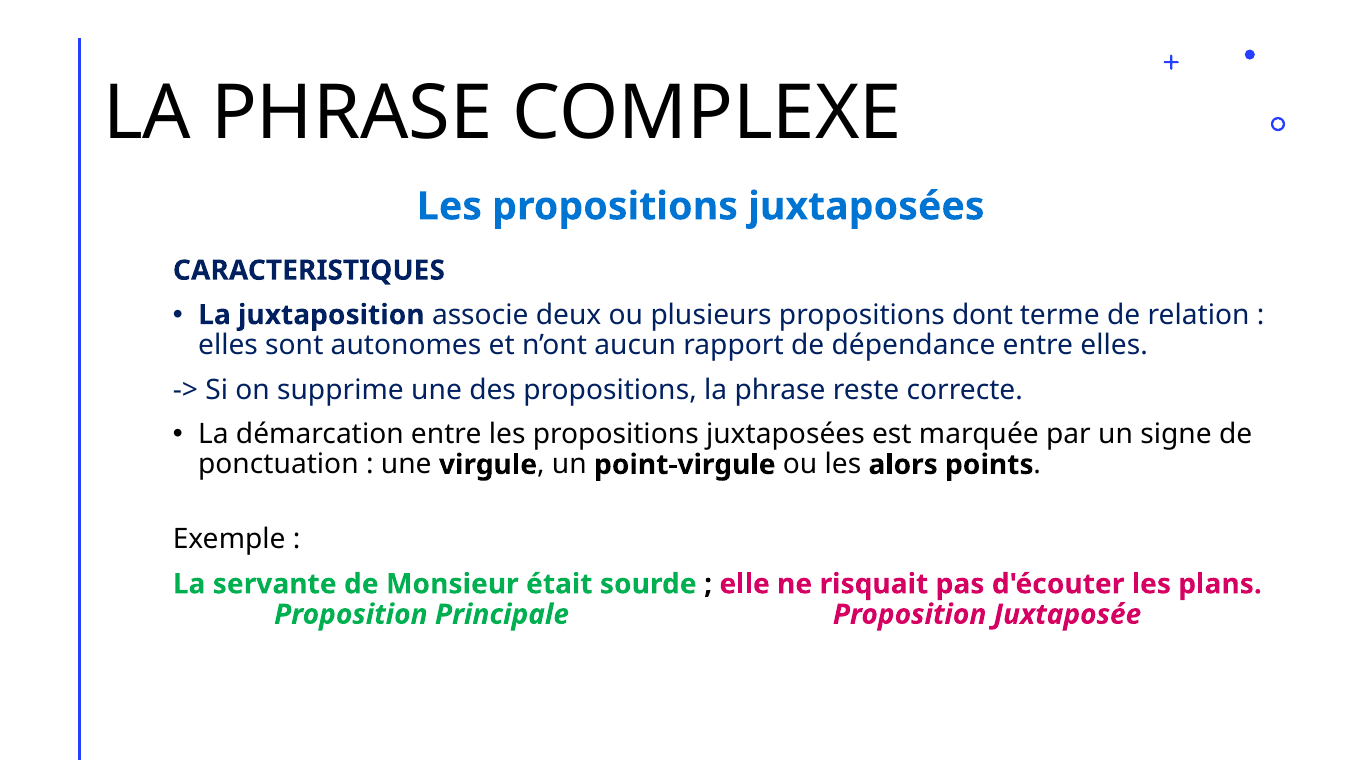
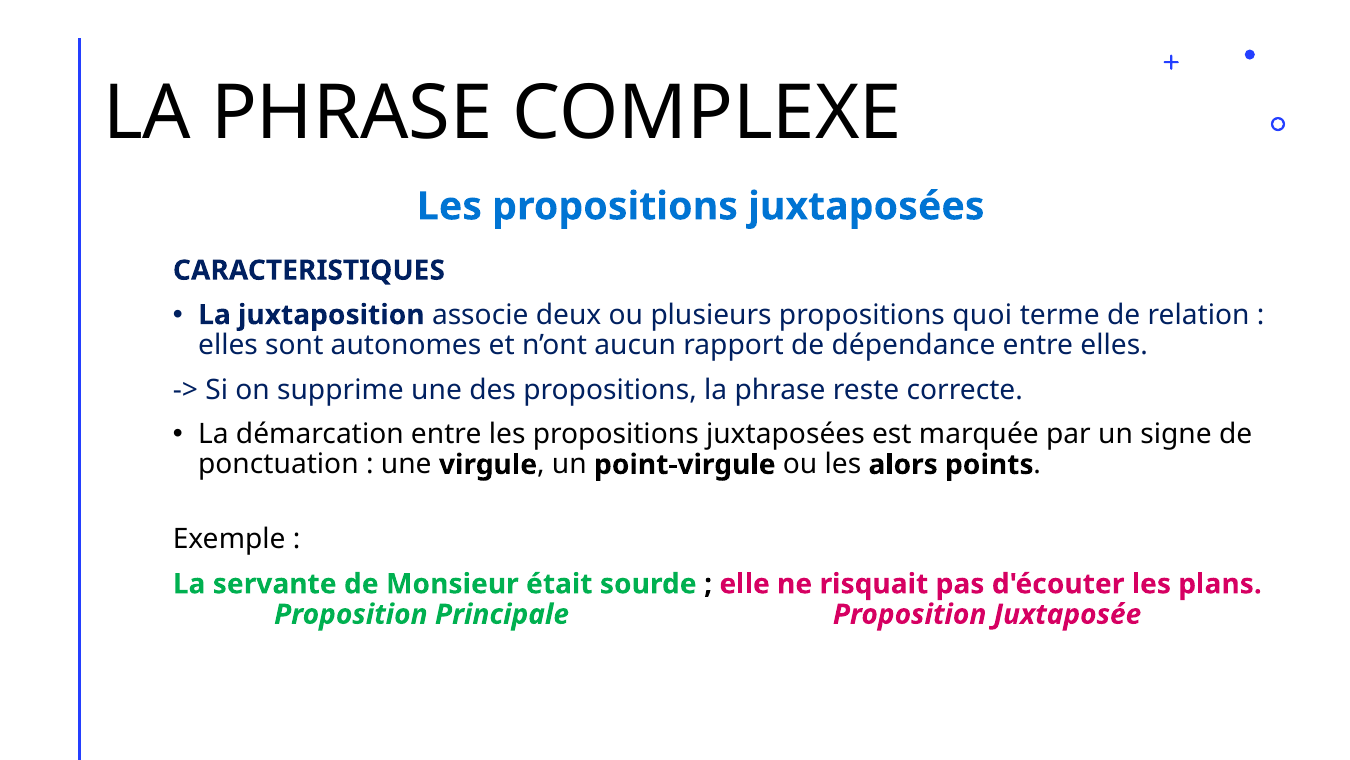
dont: dont -> quoi
